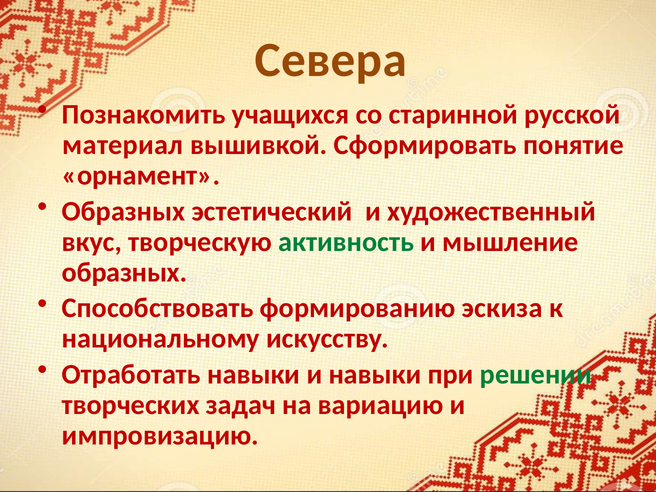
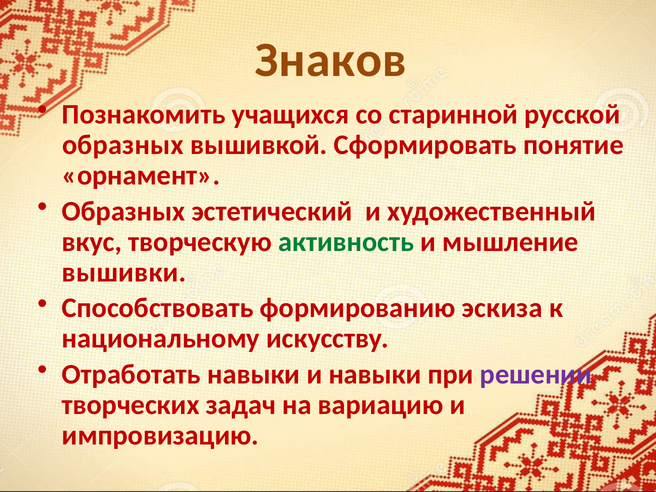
Севера: Севера -> Знаков
материал at (123, 145): материал -> образных
образных at (124, 272): образных -> вышивки
решении colour: green -> purple
